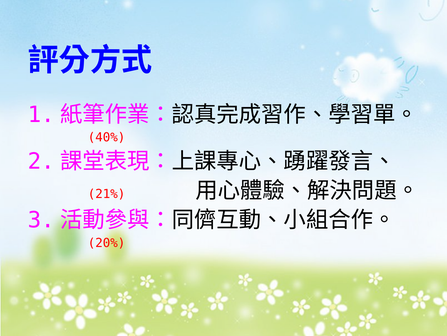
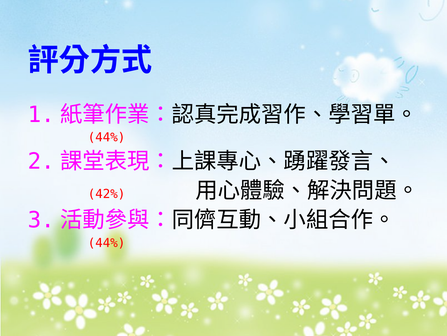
40% at (107, 137): 40% -> 44%
21%: 21% -> 42%
20% at (107, 242): 20% -> 44%
